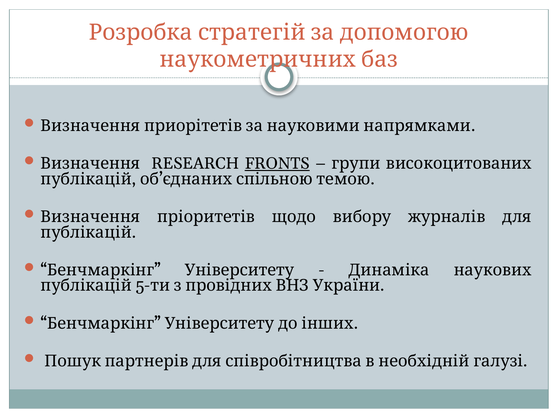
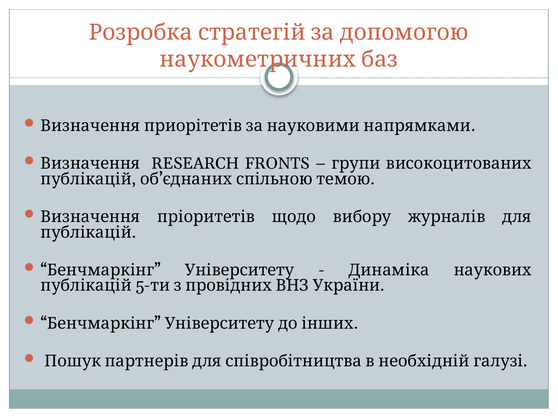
FRONTS underline: present -> none
